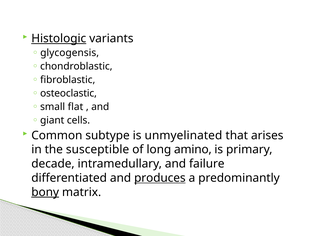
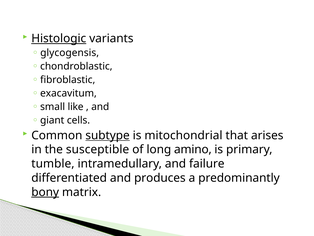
osteoclastic: osteoclastic -> exacavitum
flat: flat -> like
subtype underline: none -> present
unmyelinated: unmyelinated -> mitochondrial
decade: decade -> tumble
produces underline: present -> none
